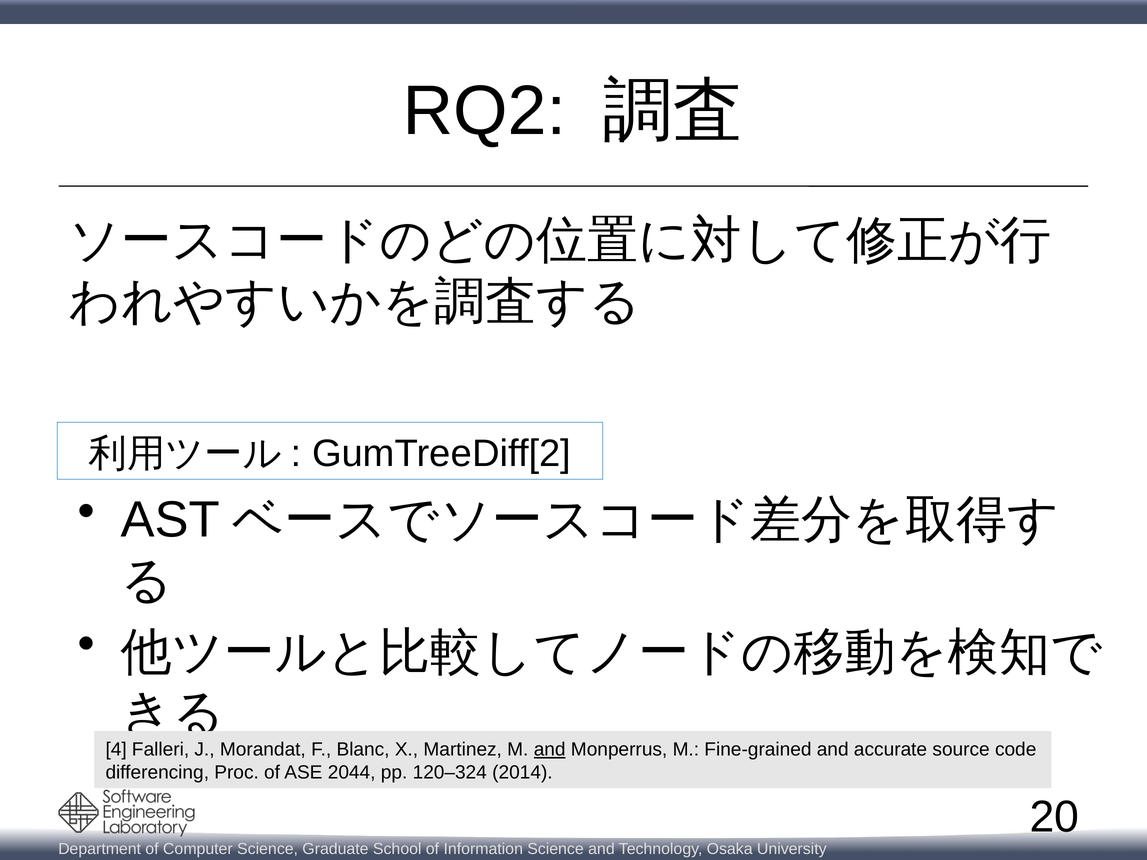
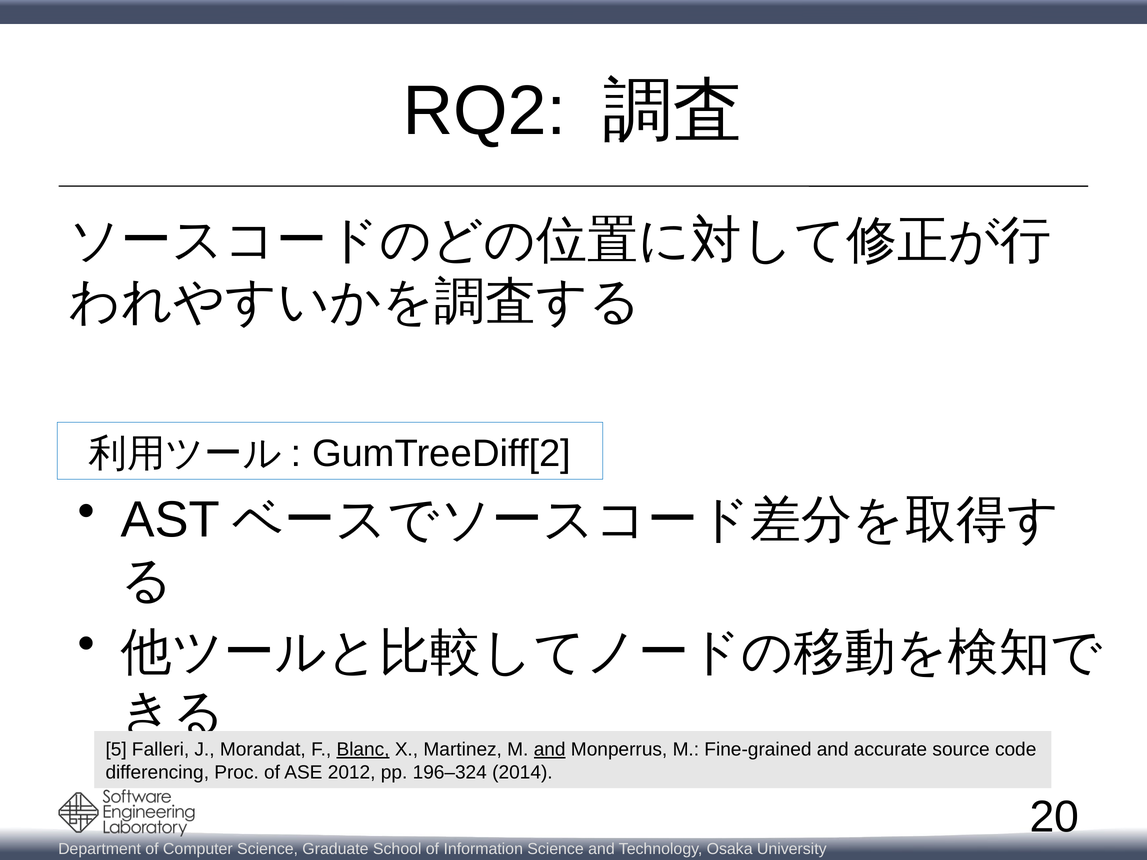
4: 4 -> 5
Blanc underline: none -> present
2044: 2044 -> 2012
120–324: 120–324 -> 196–324
